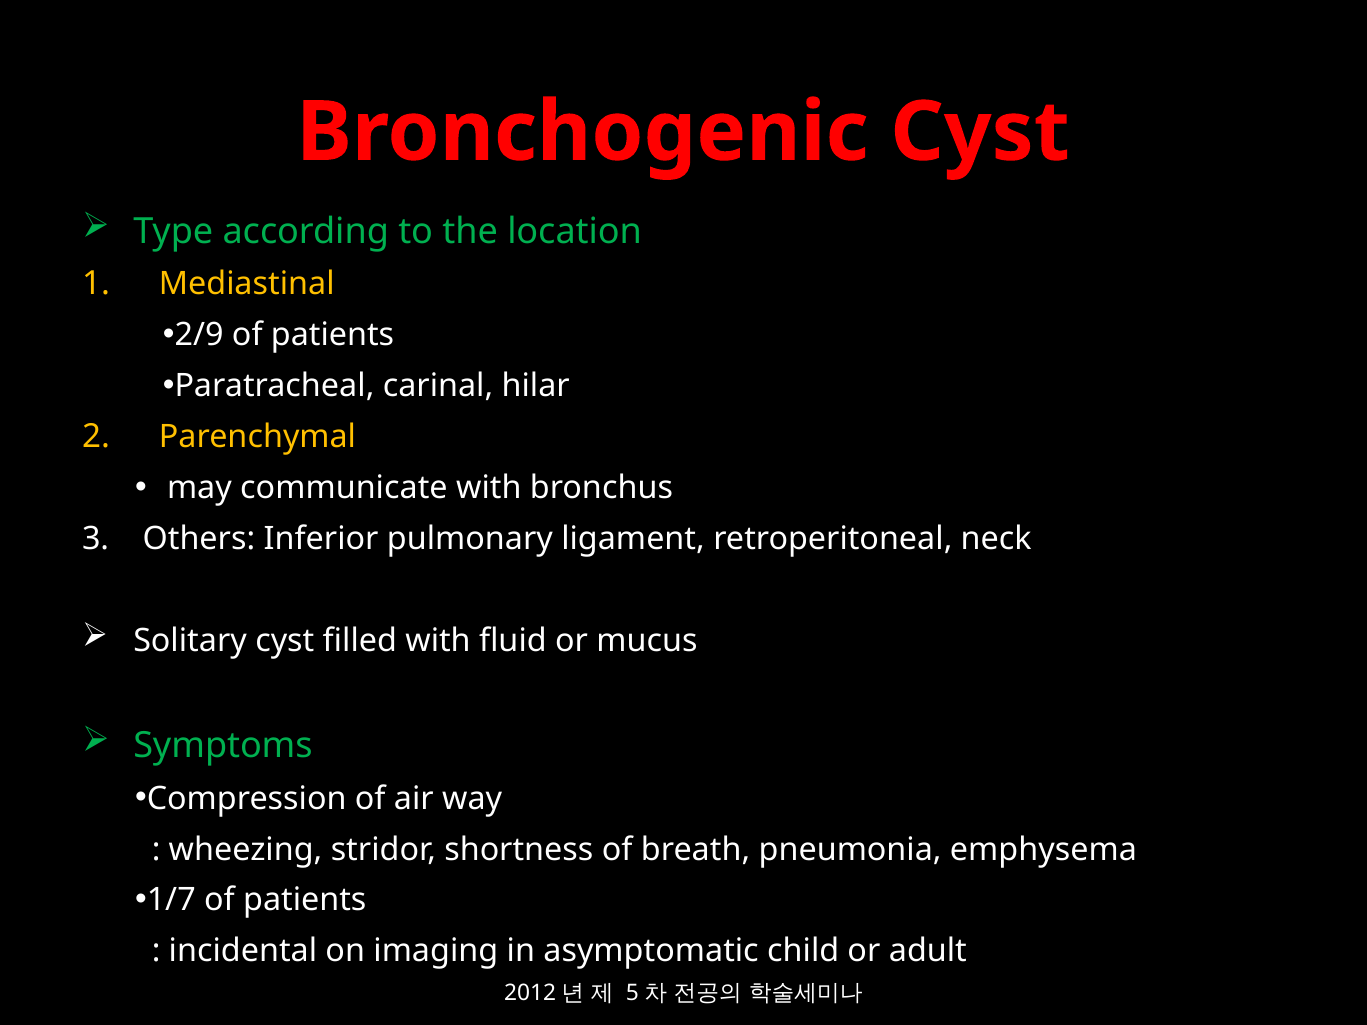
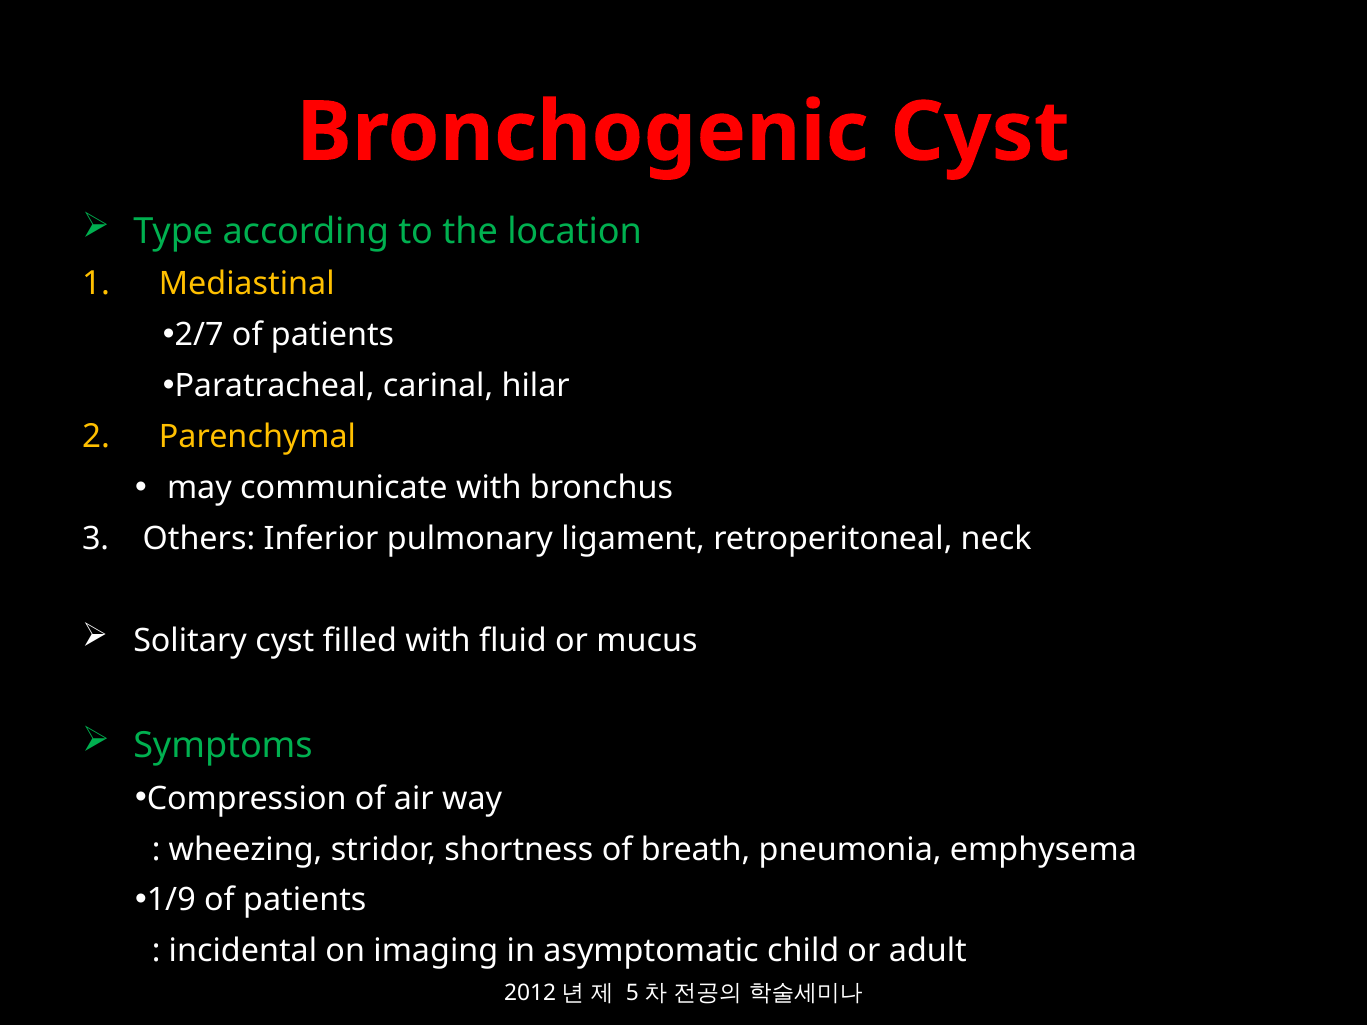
2/9: 2/9 -> 2/7
1/7: 1/7 -> 1/9
